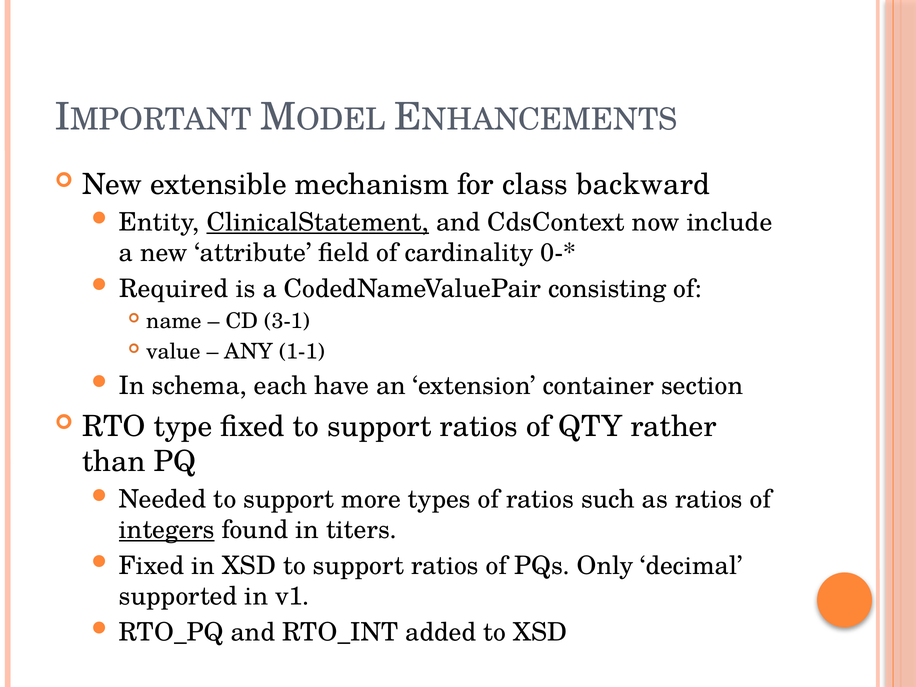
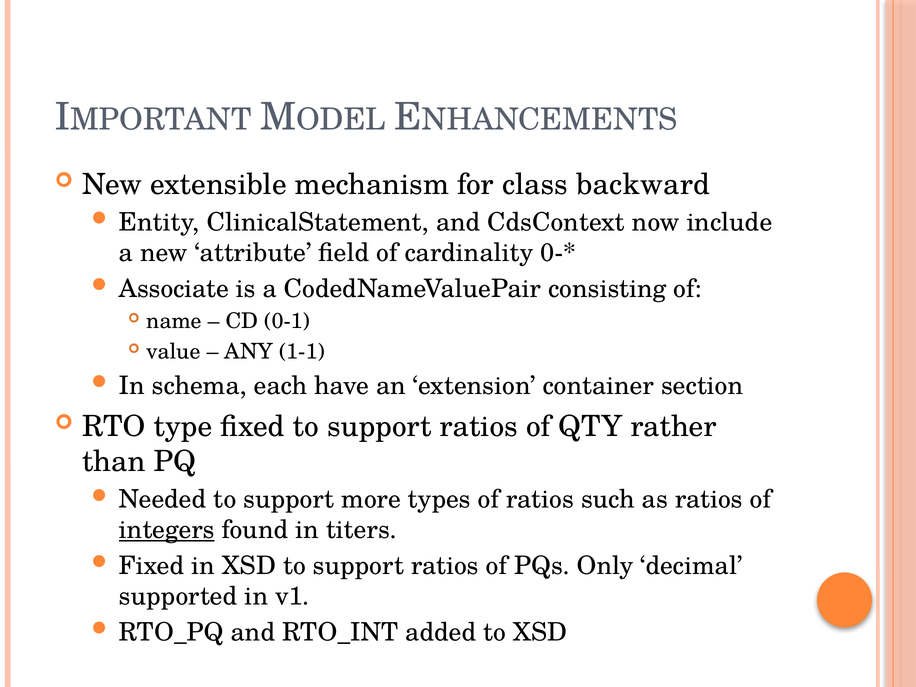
ClinicalStatement underline: present -> none
Required: Required -> Associate
3-1: 3-1 -> 0-1
